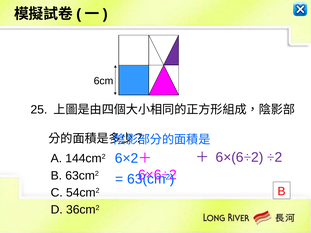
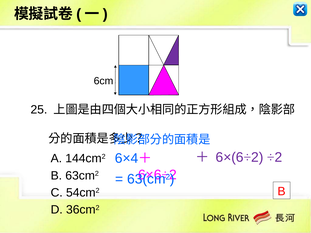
6×2: 6×2 -> 6×4
